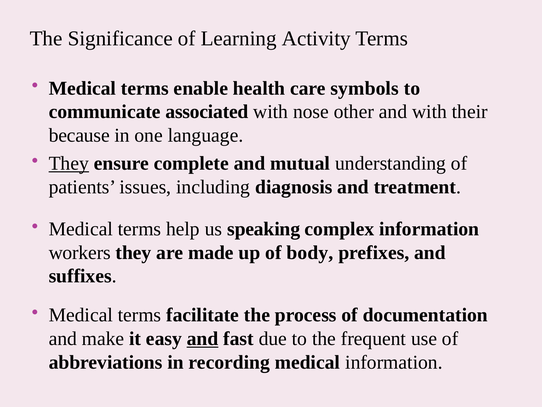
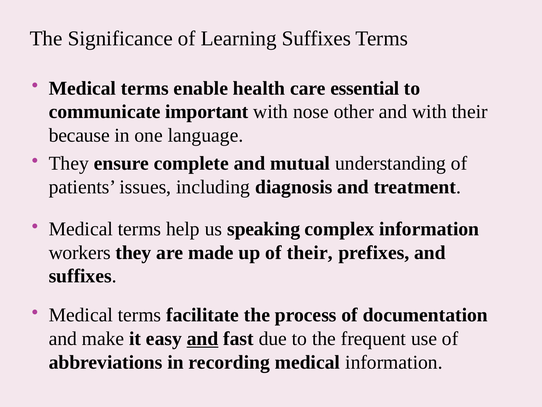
Learning Activity: Activity -> Suffixes
symbols: symbols -> essential
associated: associated -> important
They at (69, 163) underline: present -> none
of body: body -> their
